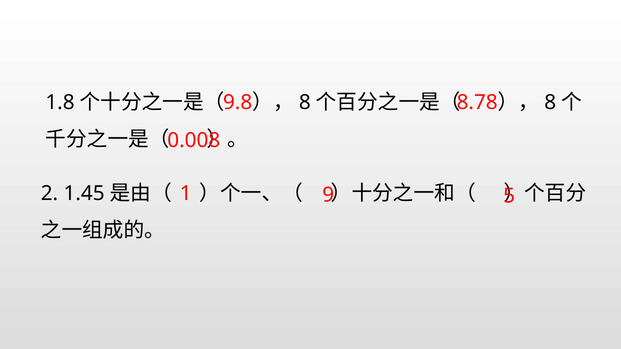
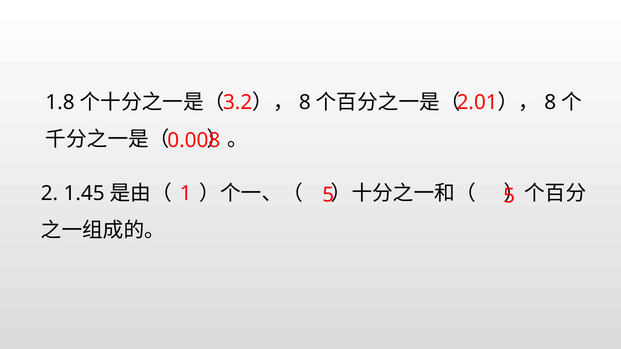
8.78: 8.78 -> 2.01
9.8: 9.8 -> 3.2
1 9: 9 -> 5
